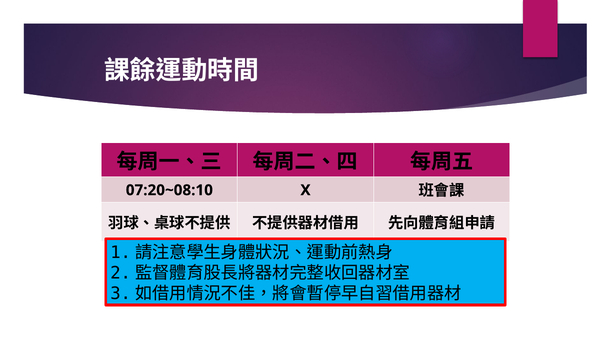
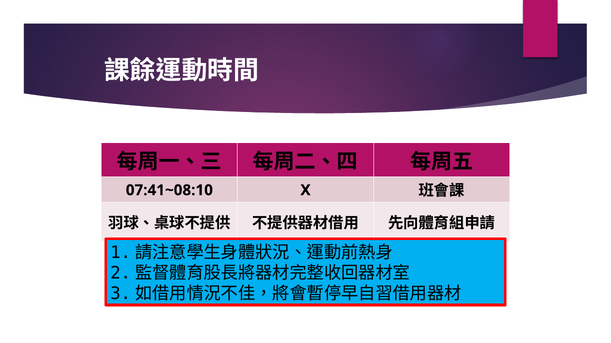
07:20~08:10: 07:20~08:10 -> 07:41~08:10
